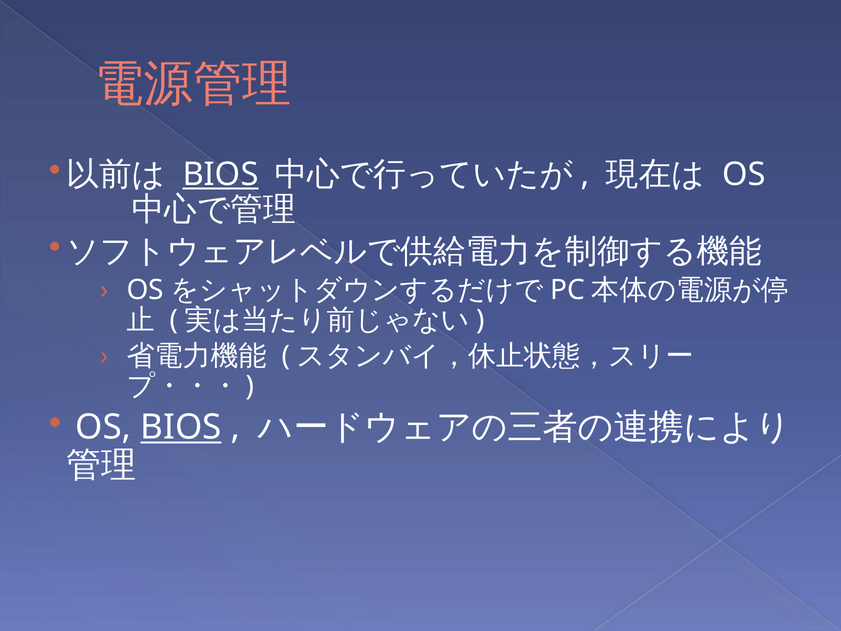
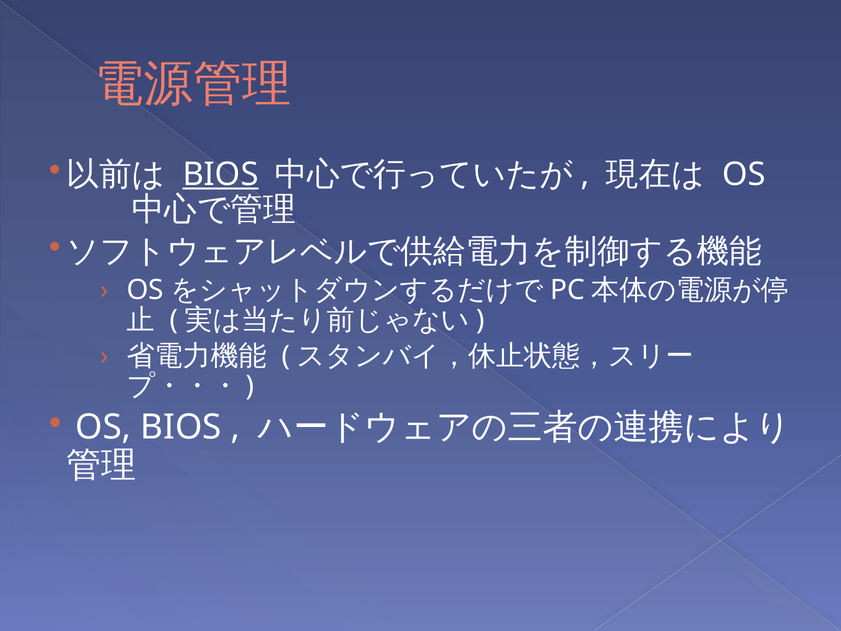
BIOS at (181, 427) underline: present -> none
